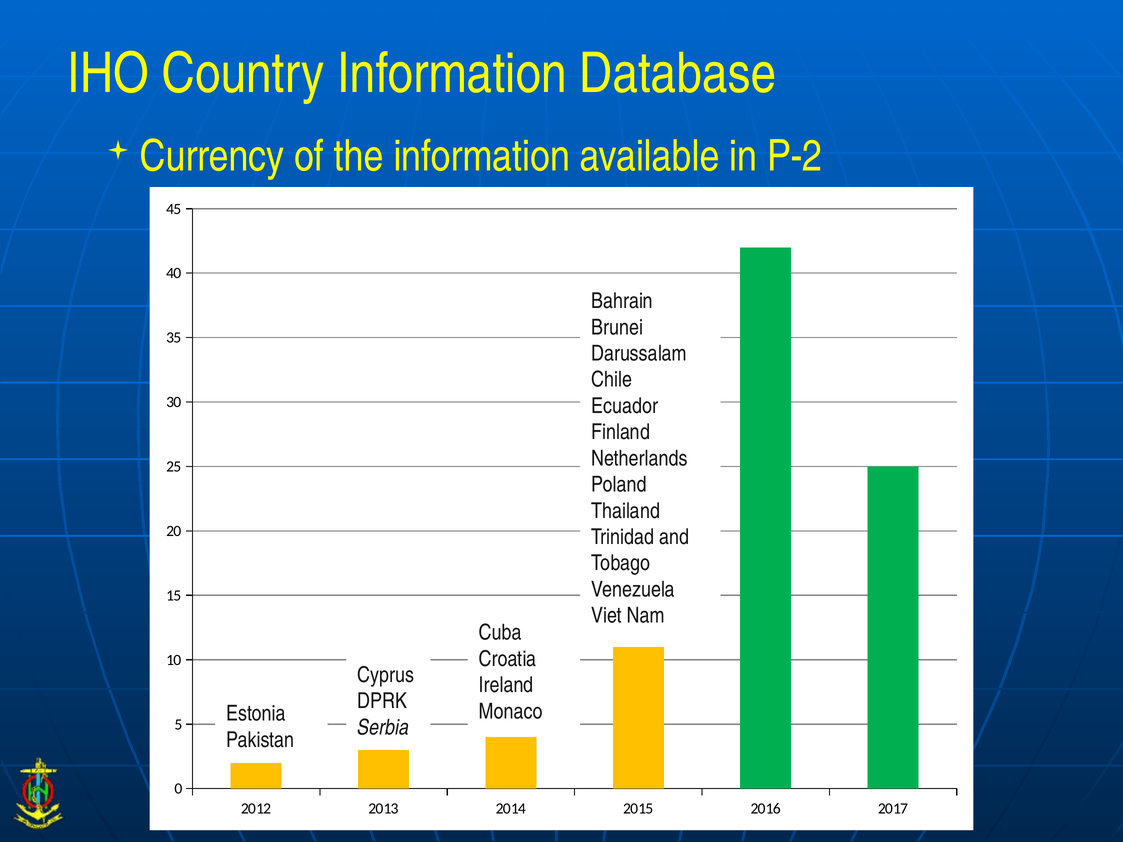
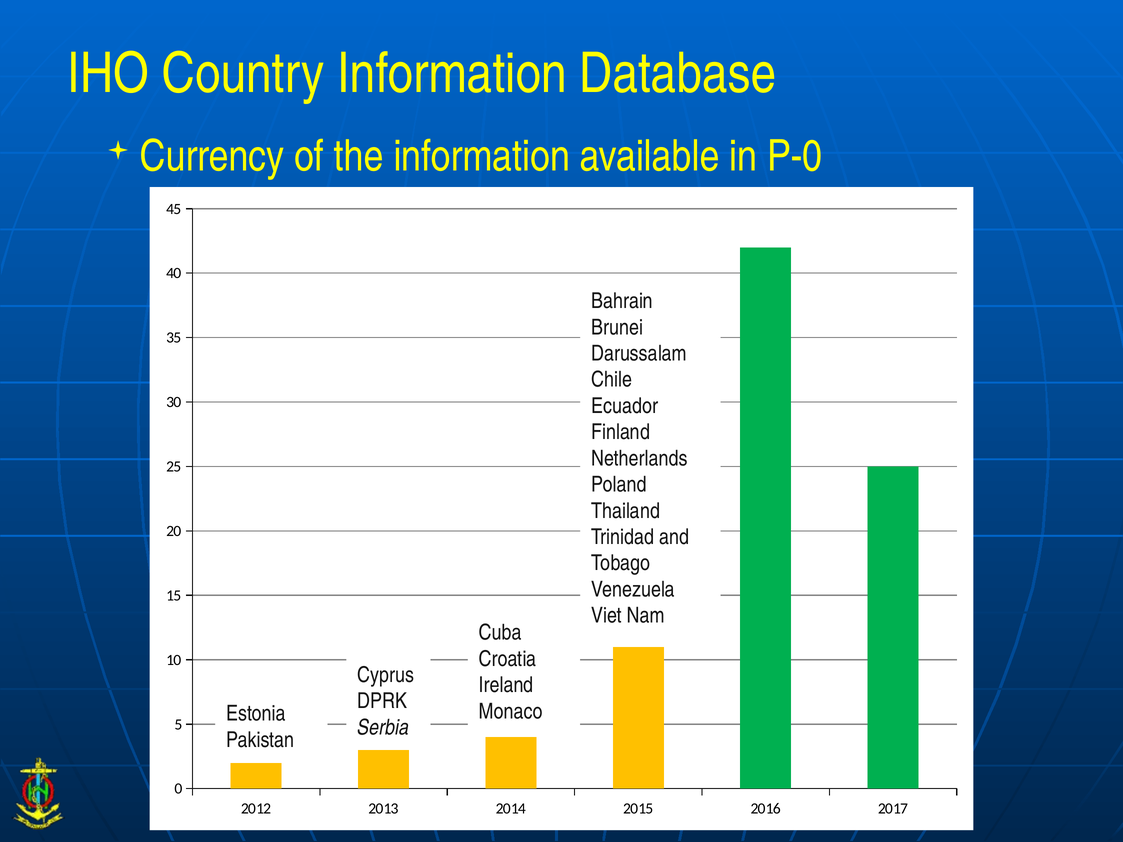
P-2: P-2 -> P-0
